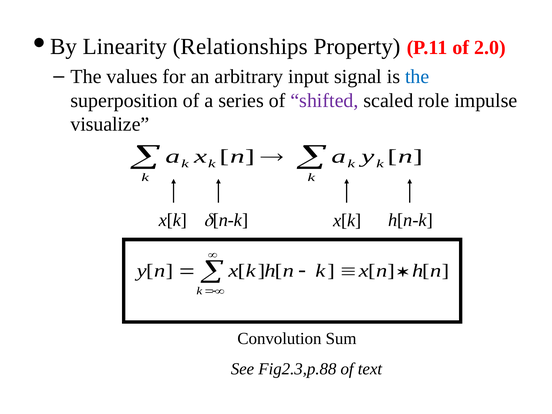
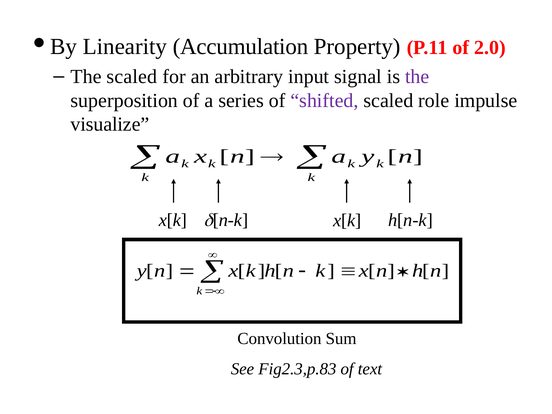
Relationships: Relationships -> Accumulation
The values: values -> scaled
the at (417, 77) colour: blue -> purple
Fig2.3,p.88: Fig2.3,p.88 -> Fig2.3,p.83
